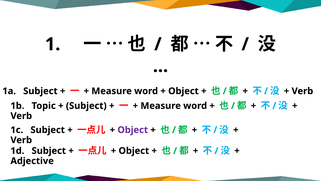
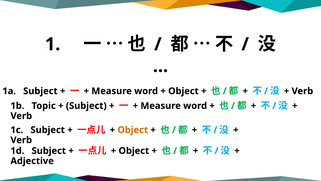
Object at (133, 130) colour: purple -> orange
